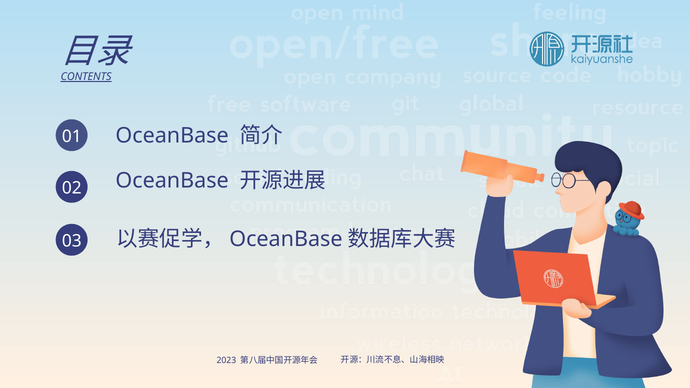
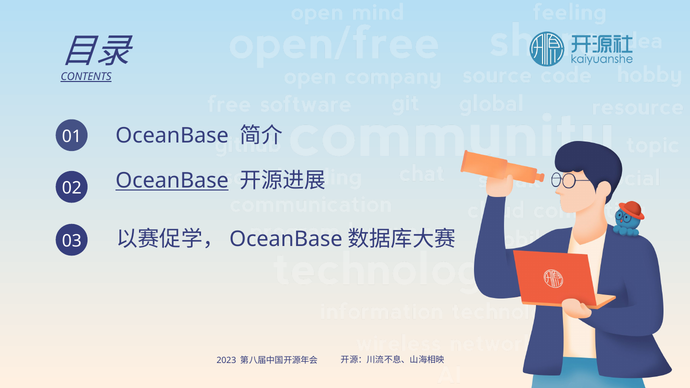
OceanBase at (172, 181) underline: none -> present
